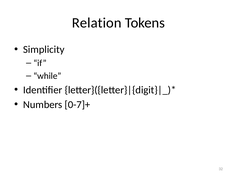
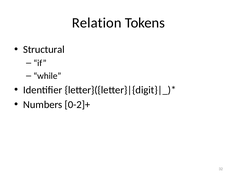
Simplicity: Simplicity -> Structural
0-7]+: 0-7]+ -> 0-2]+
